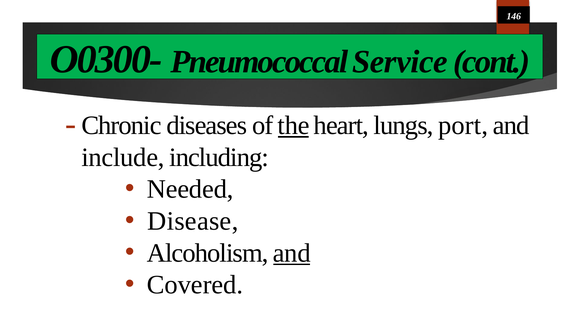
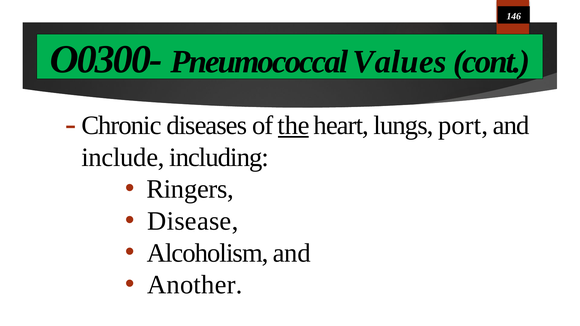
Service: Service -> Values
Needed: Needed -> Ringers
and at (292, 253) underline: present -> none
Covered: Covered -> Another
